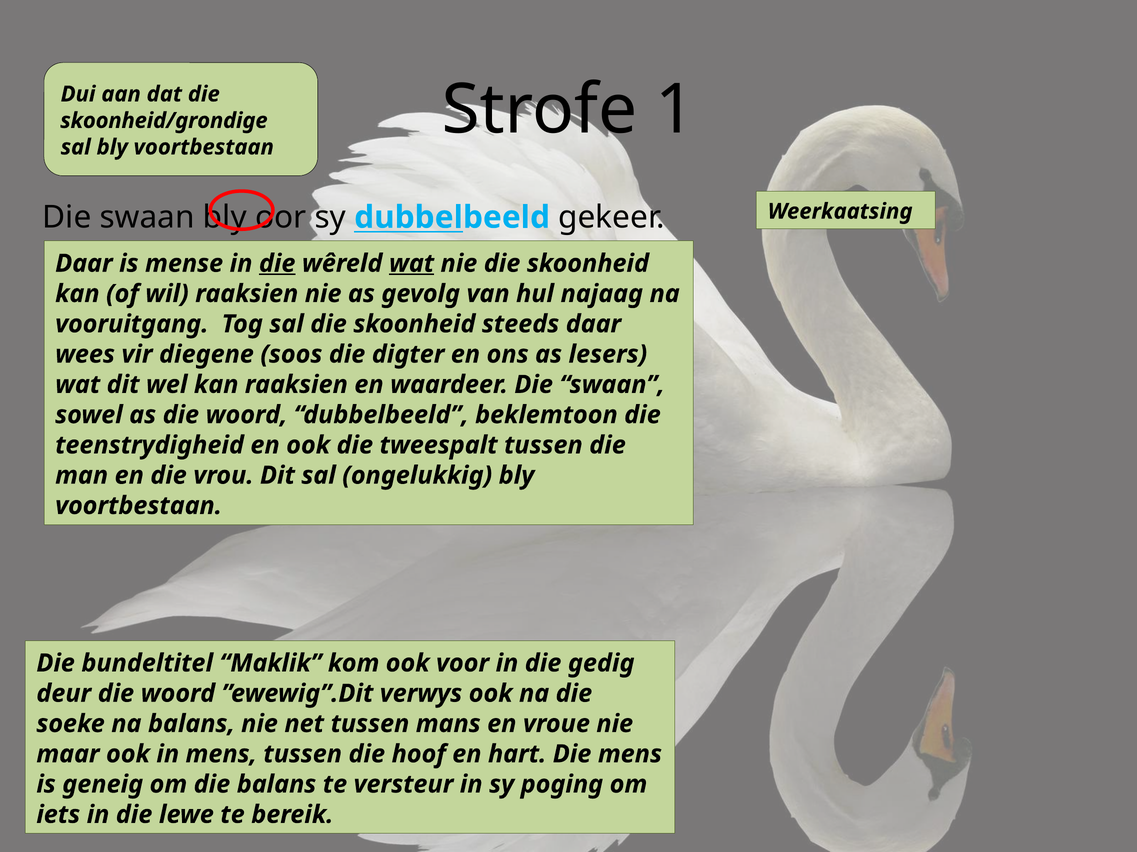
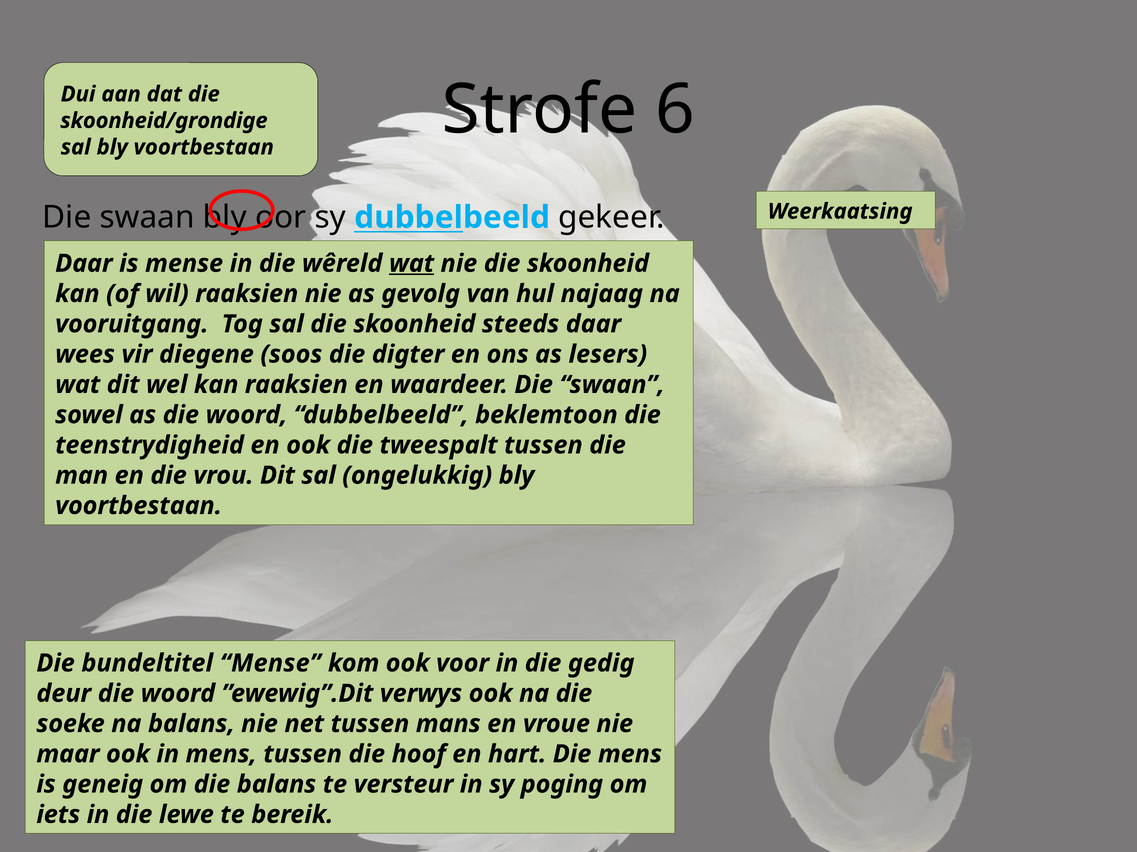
1: 1 -> 6
die at (277, 264) underline: present -> none
bundeltitel Maklik: Maklik -> Mense
